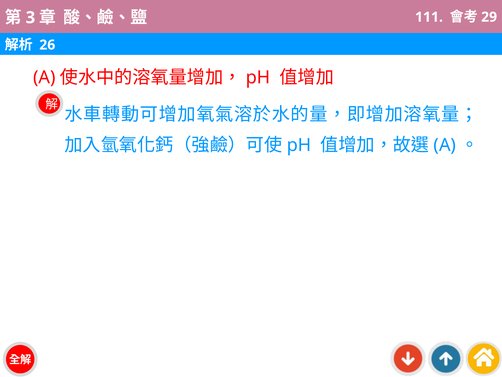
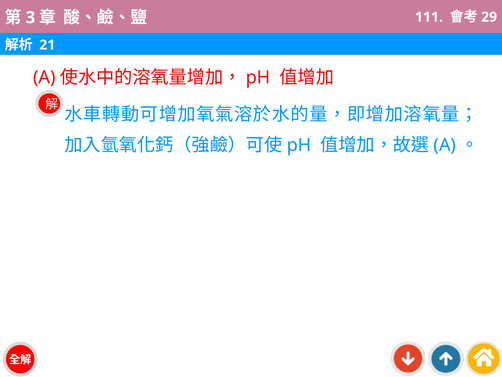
26: 26 -> 21
